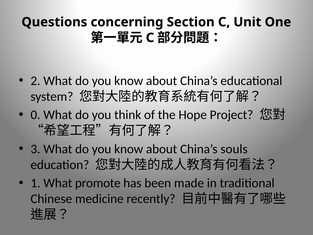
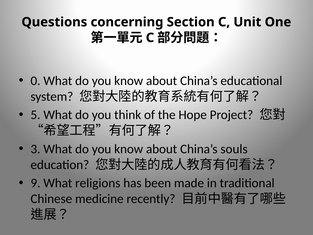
2: 2 -> 0
0: 0 -> 5
1: 1 -> 9
promote: promote -> religions
